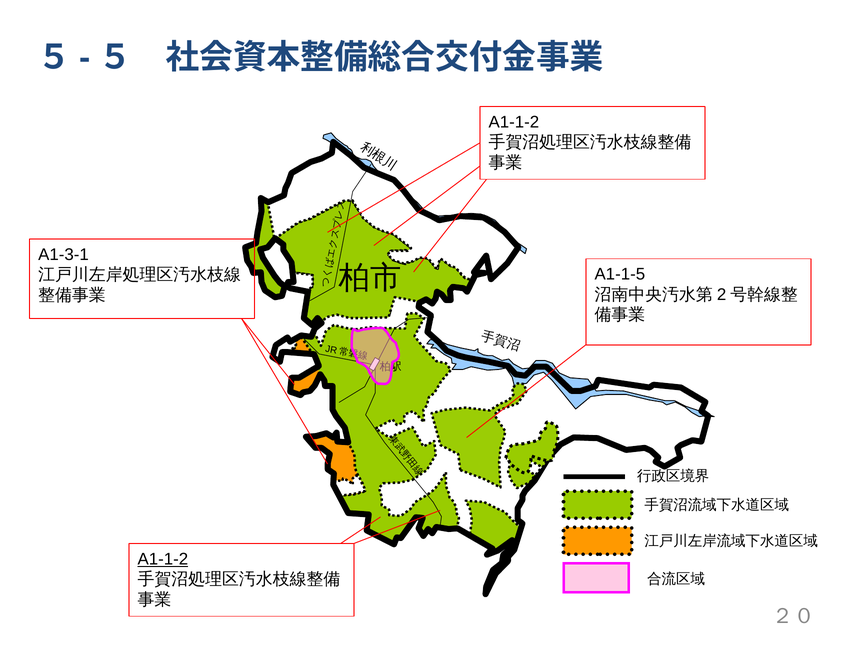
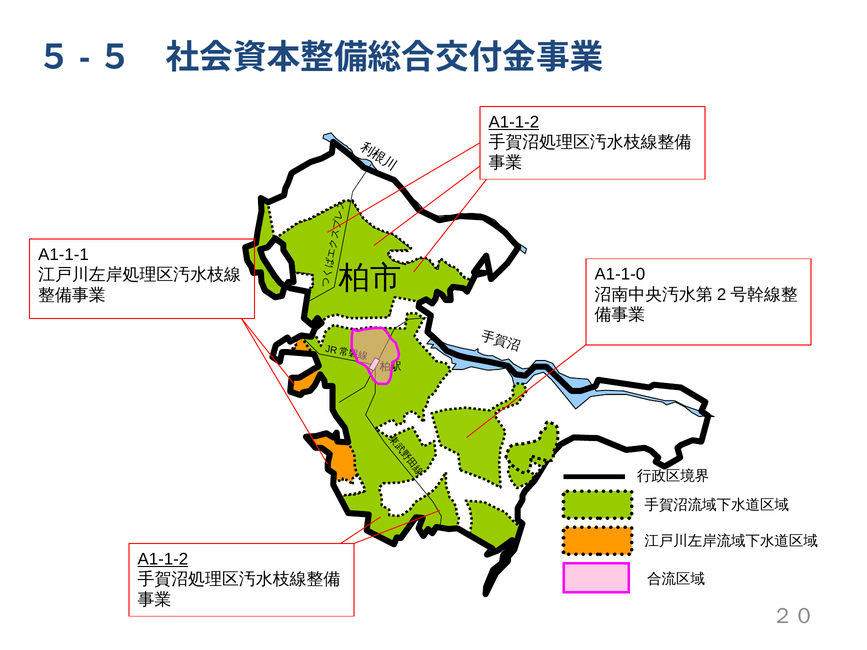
A1-1-2 at (514, 122) underline: none -> present
A1-3-1: A1-3-1 -> A1-1-1
A1-1-5: A1-1-5 -> A1-1-0
